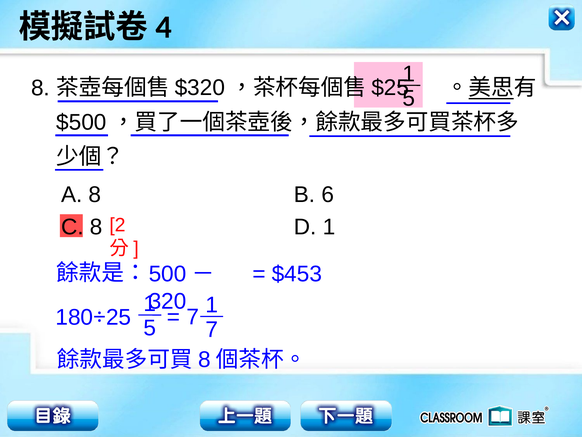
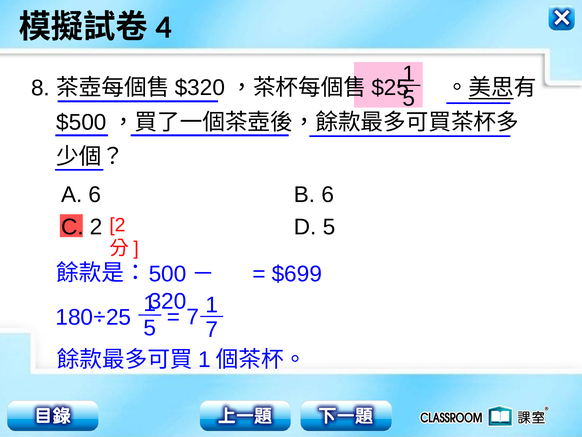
A 8: 8 -> 6
C 8: 8 -> 2
D 1: 1 -> 5
$453: $453 -> $699
8 at (204, 359): 8 -> 1
